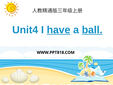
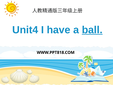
have underline: present -> none
